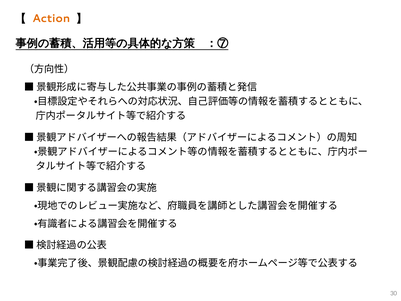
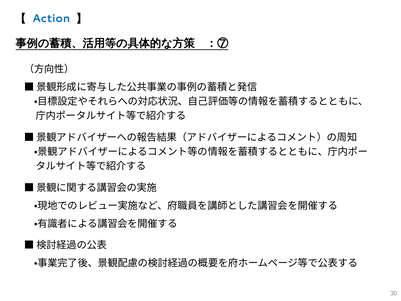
Action colour: orange -> blue
